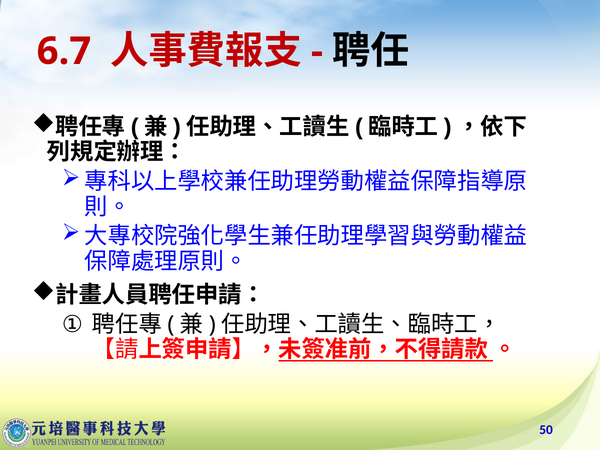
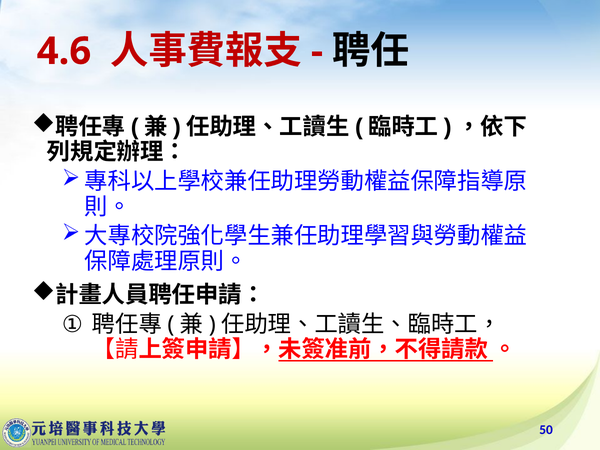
6.7: 6.7 -> 4.6
